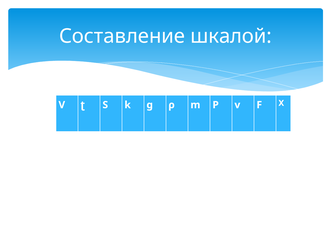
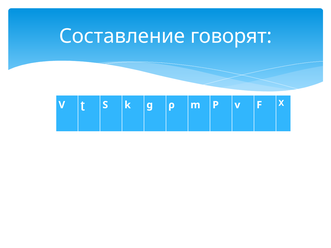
шкалой: шкалой -> говорят
